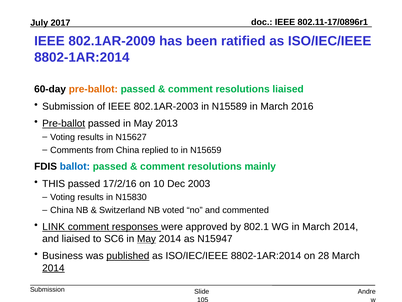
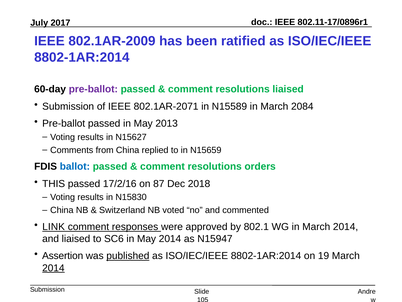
pre-ballot at (93, 89) colour: orange -> purple
802.1AR-2003: 802.1AR-2003 -> 802.1AR-2071
2016: 2016 -> 2084
Pre-ballot at (64, 123) underline: present -> none
mainly: mainly -> orders
10: 10 -> 87
2003: 2003 -> 2018
May at (147, 238) underline: present -> none
Business: Business -> Assertion
28: 28 -> 19
